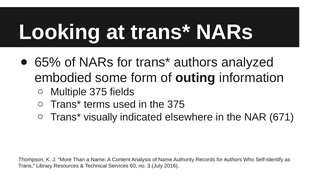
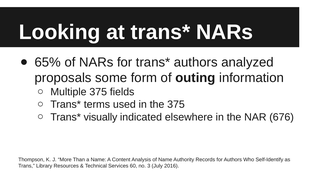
embodied: embodied -> proposals
671: 671 -> 676
